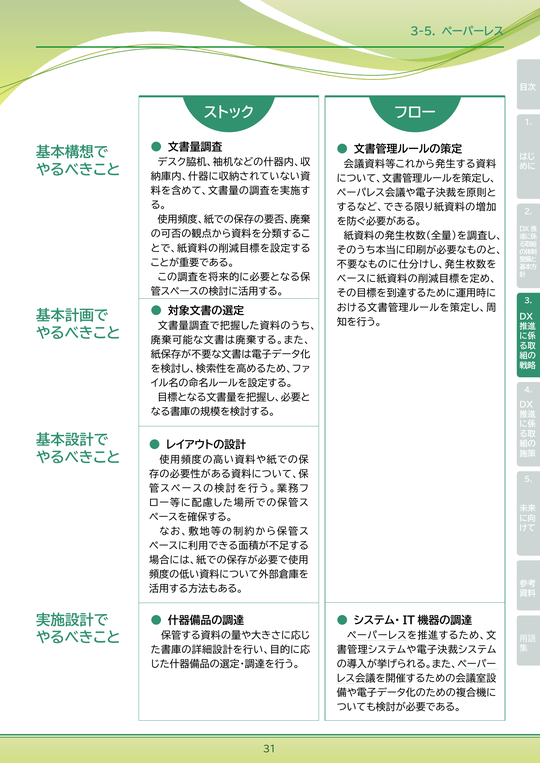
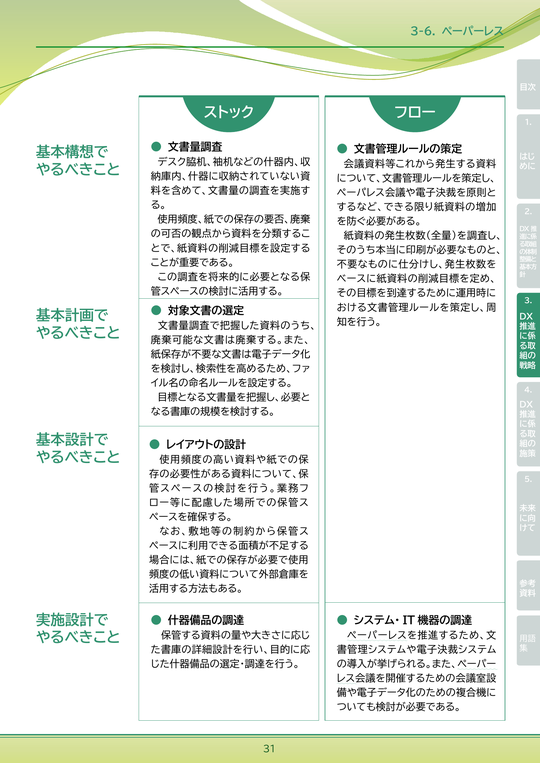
3-5: 3-5 -> 3-6
